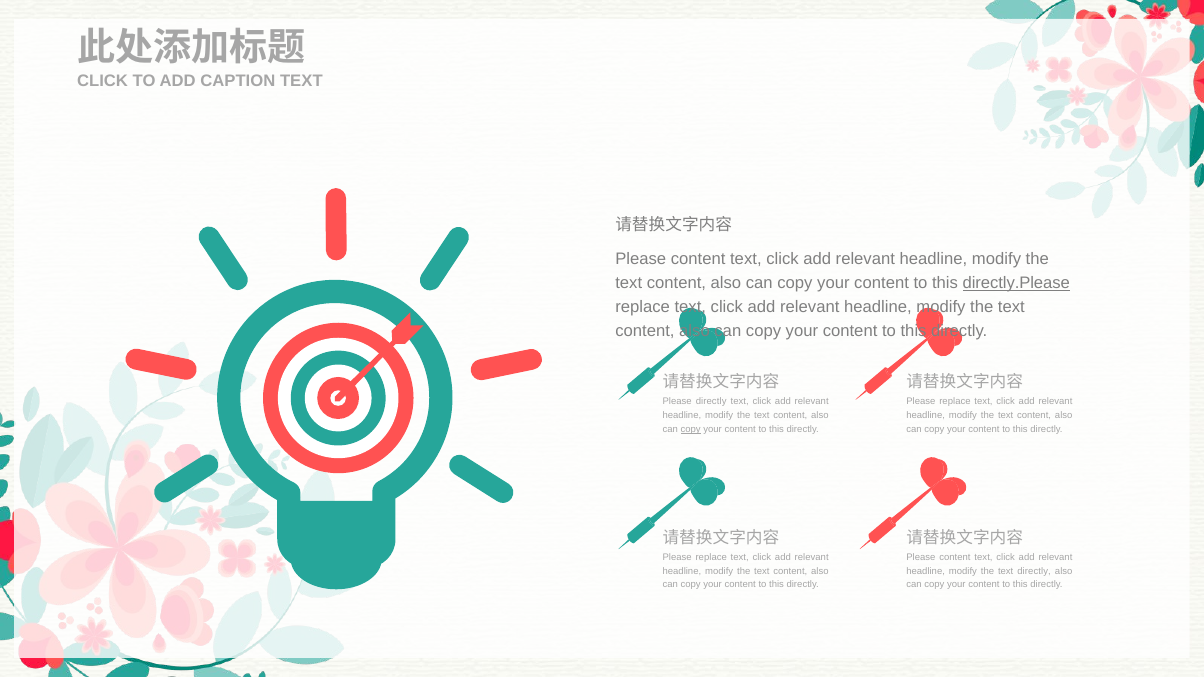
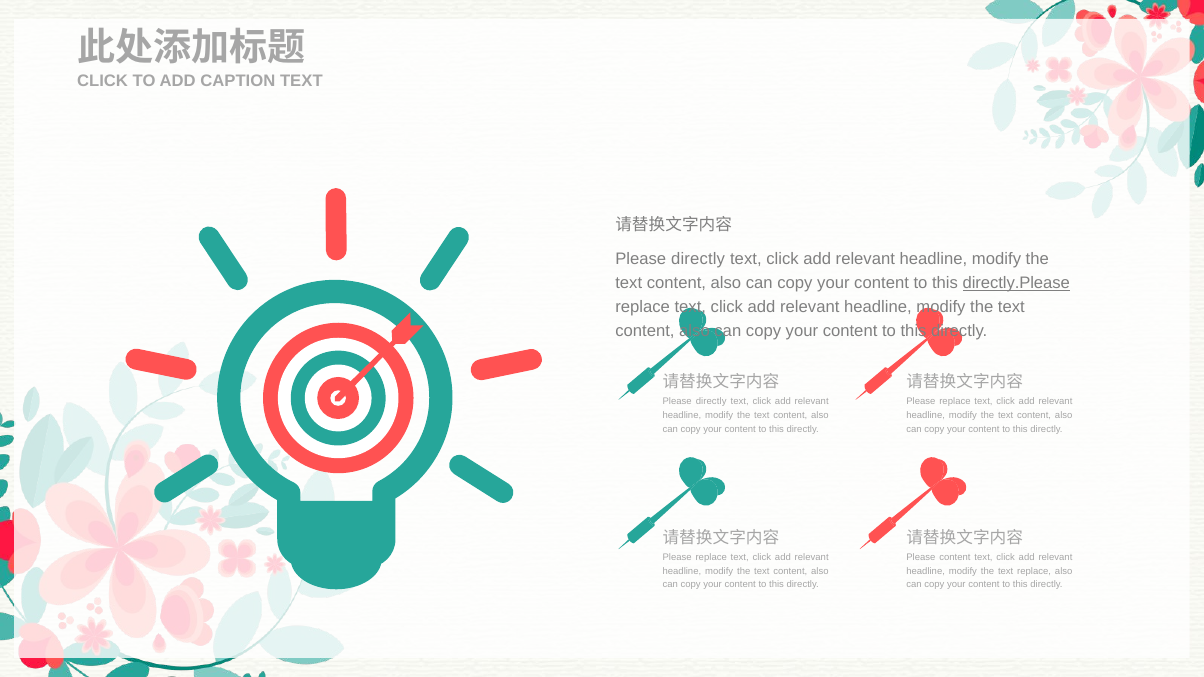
content at (698, 260): content -> directly
copy at (691, 429) underline: present -> none
text directly: directly -> replace
